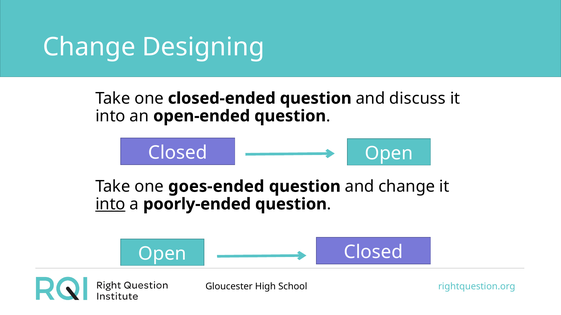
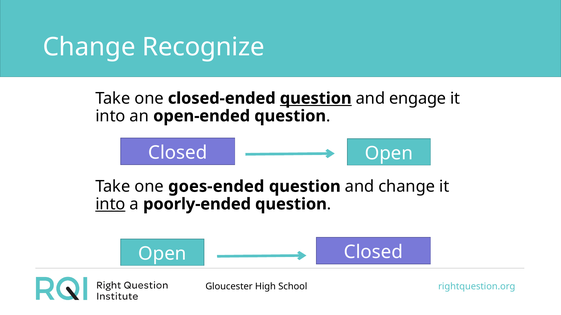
Designing: Designing -> Recognize
question at (316, 99) underline: none -> present
discuss: discuss -> engage
